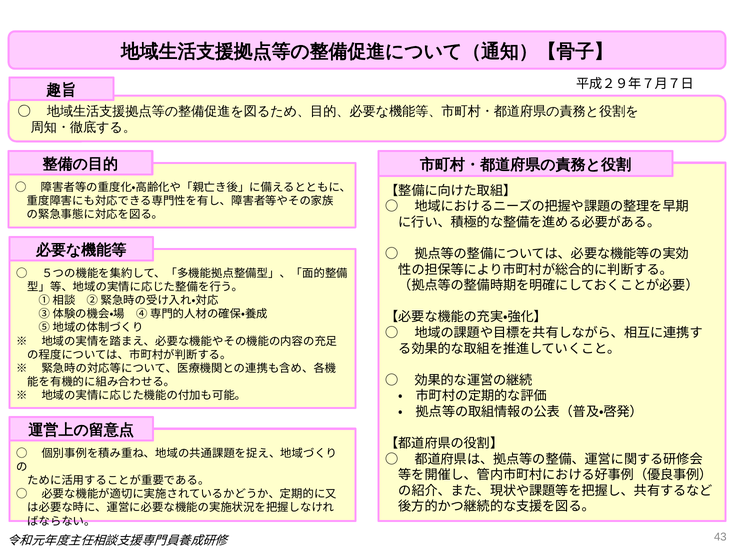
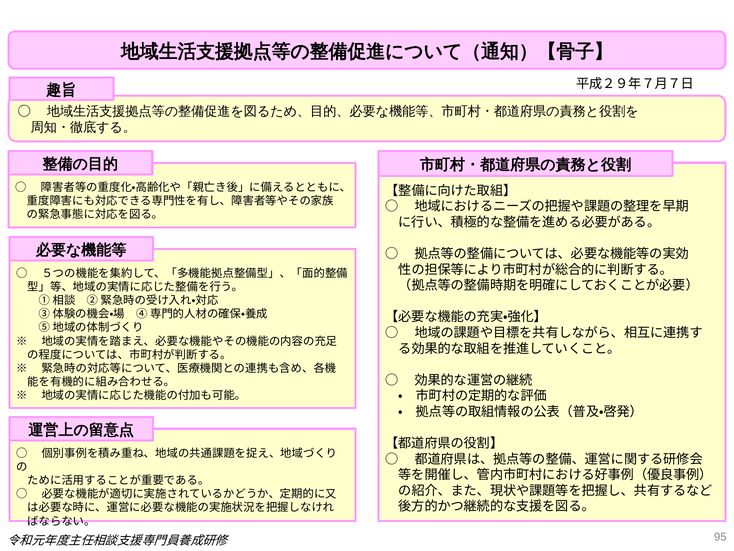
43: 43 -> 95
